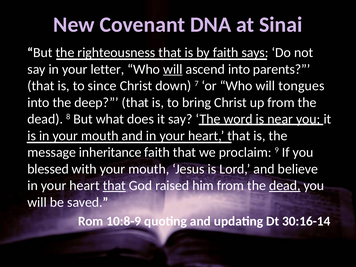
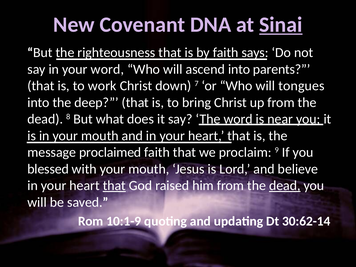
Sinai underline: none -> present
your letter: letter -> word
will at (173, 69) underline: present -> none
since: since -> work
inheritance: inheritance -> proclaimed
10:8-9: 10:8-9 -> 10:1-9
30:16-14: 30:16-14 -> 30:62-14
